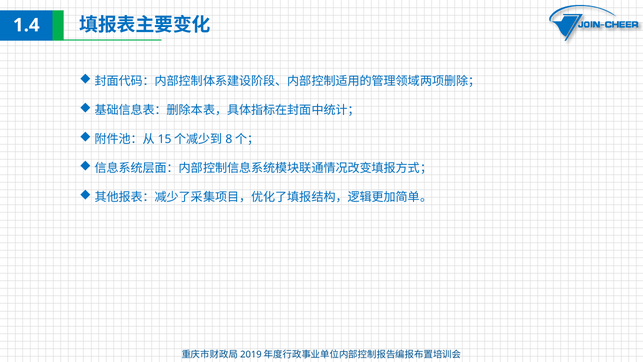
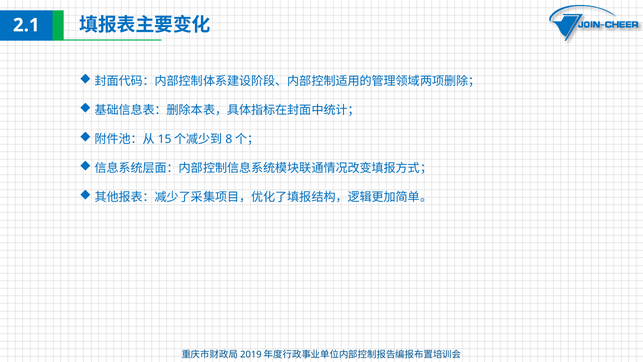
1.4: 1.4 -> 2.1
